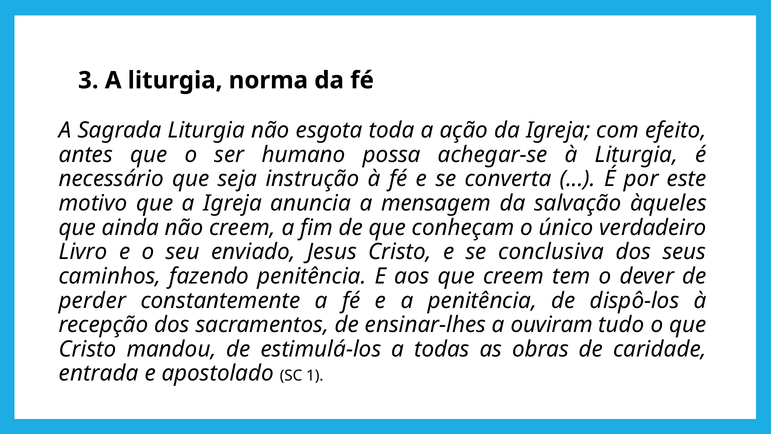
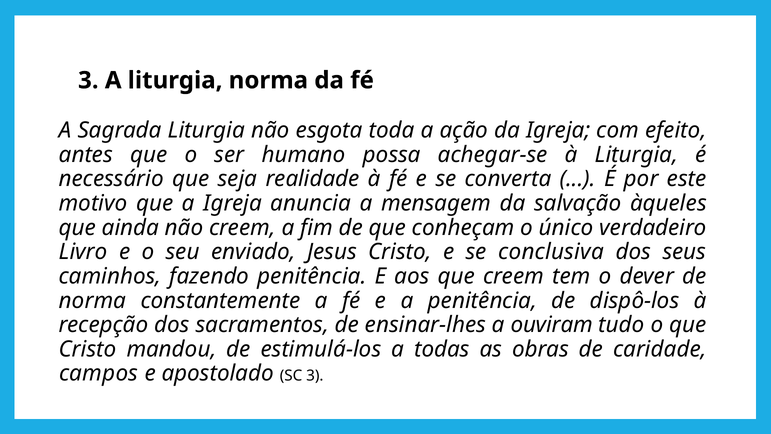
instrução: instrução -> realidade
perder at (92, 300): perder -> norma
entrada: entrada -> campos
SC 1: 1 -> 3
